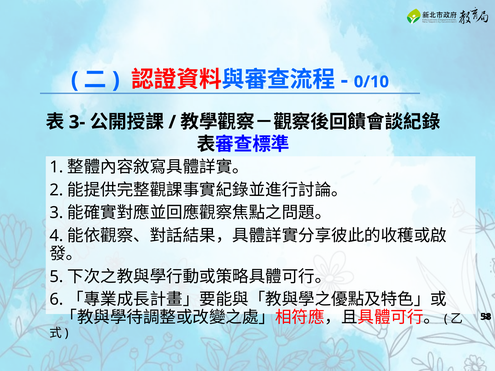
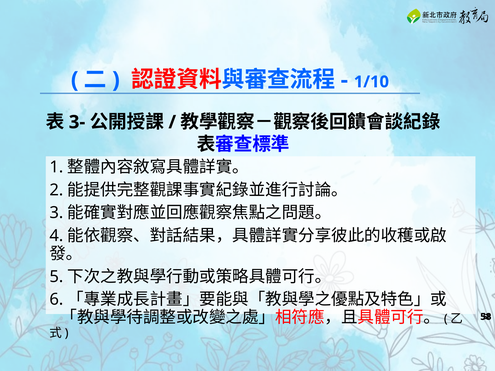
0/10: 0/10 -> 1/10
